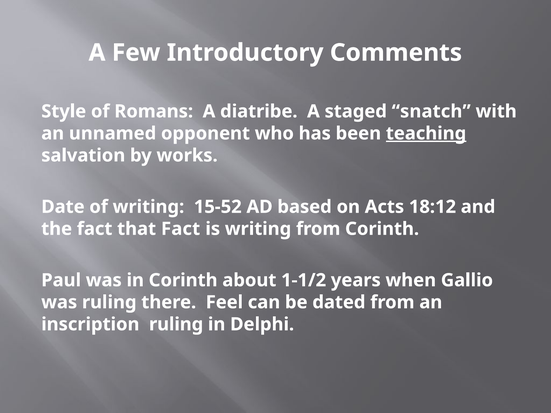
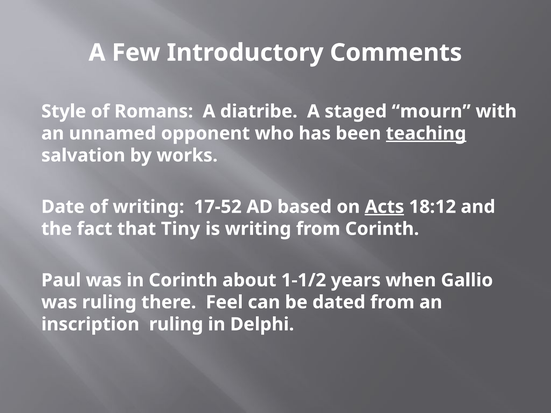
snatch: snatch -> mourn
15-52: 15-52 -> 17-52
Acts underline: none -> present
that Fact: Fact -> Tiny
